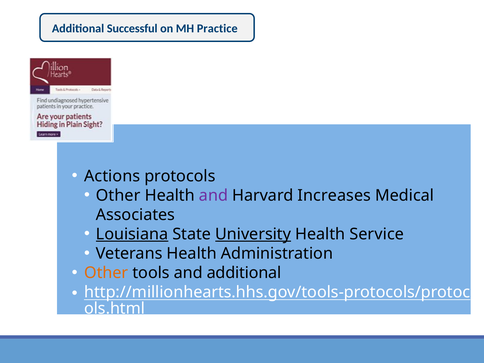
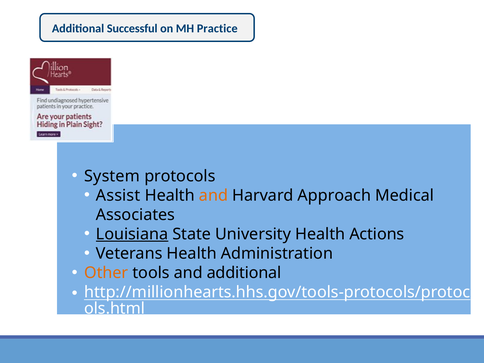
Actions: Actions -> System
Other at (118, 195): Other -> Assist
and at (213, 195) colour: purple -> orange
Increases: Increases -> Approach
University underline: present -> none
Service: Service -> Actions
